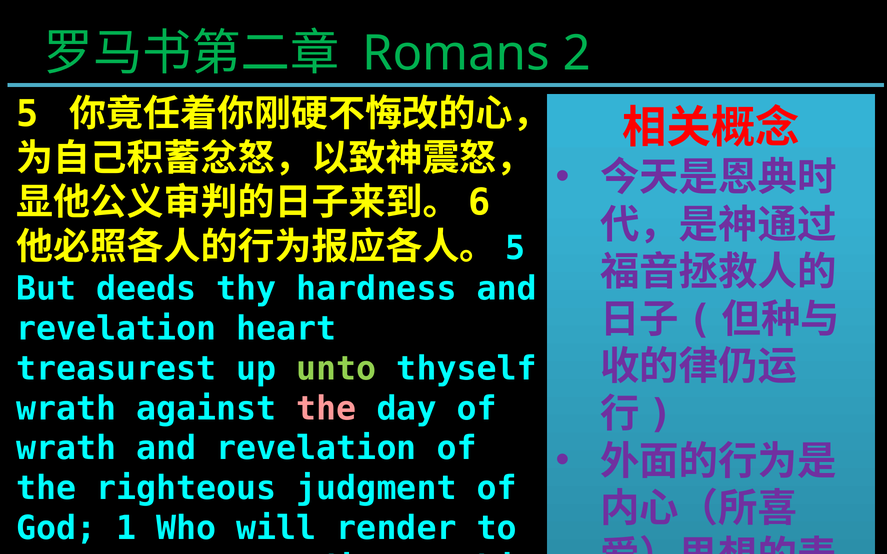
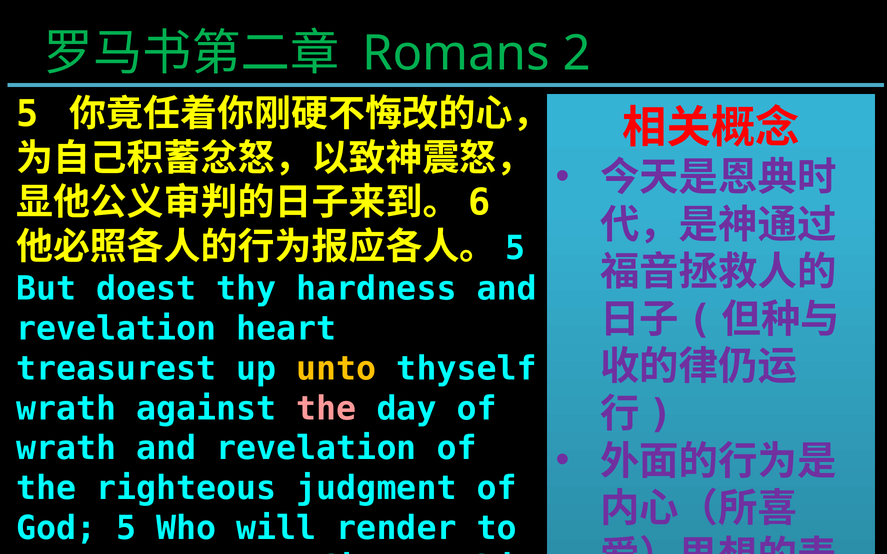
But deeds: deeds -> doest
unto colour: light green -> yellow
God 1: 1 -> 5
